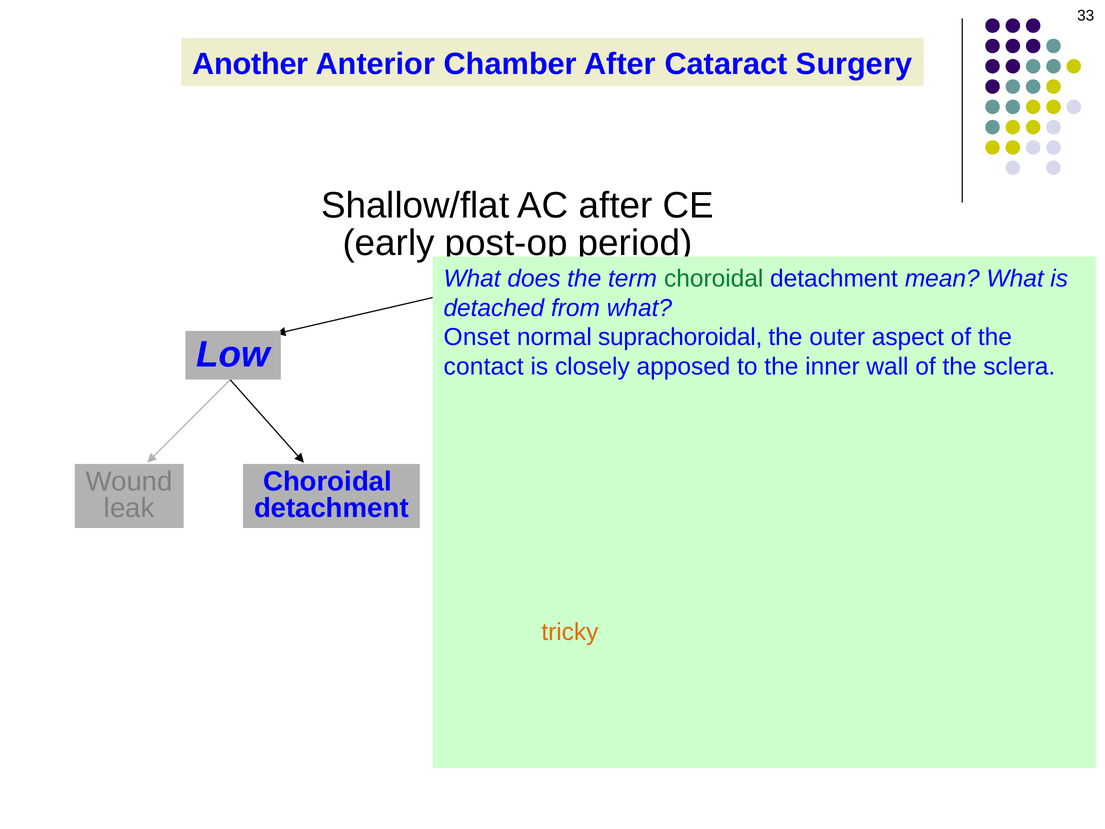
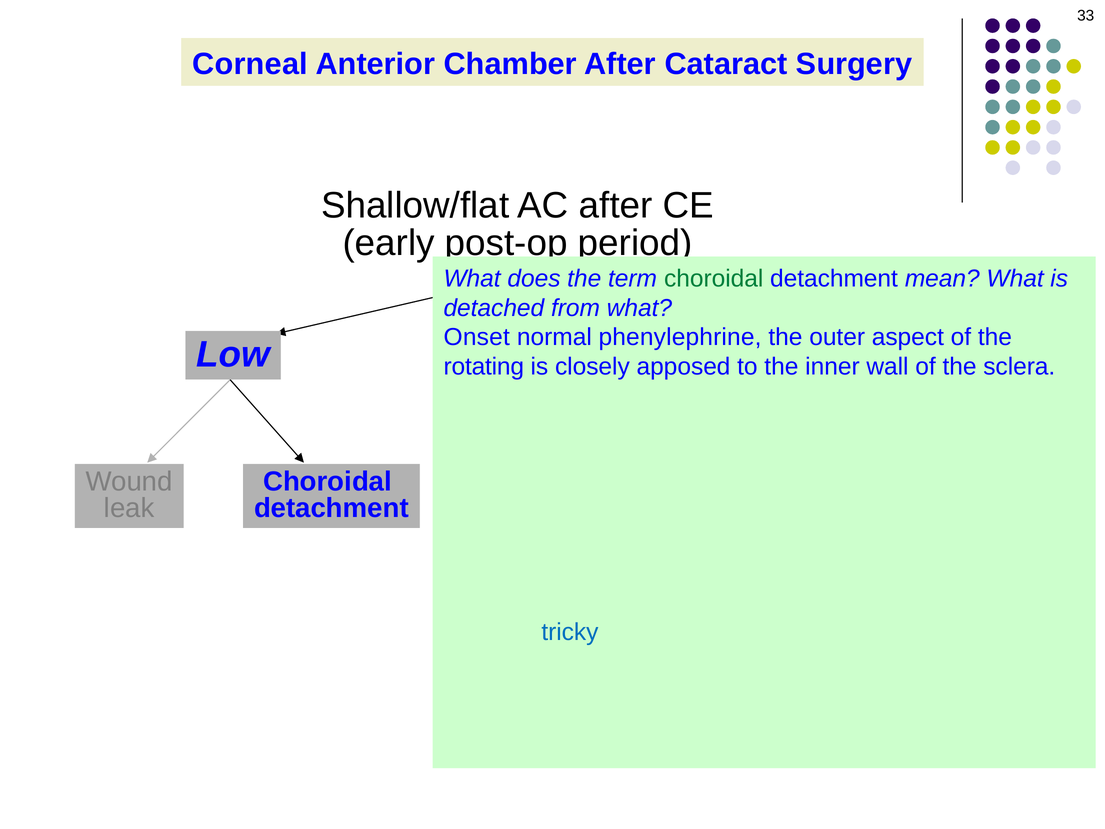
Another at (250, 64): Another -> Corneal
suprachoroidal: suprachoroidal -> phenylephrine
contact: contact -> rotating
tricky colour: orange -> blue
